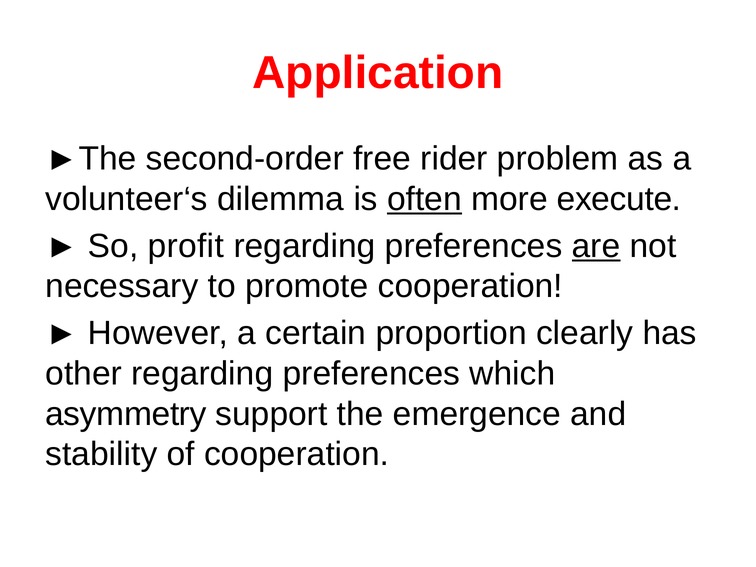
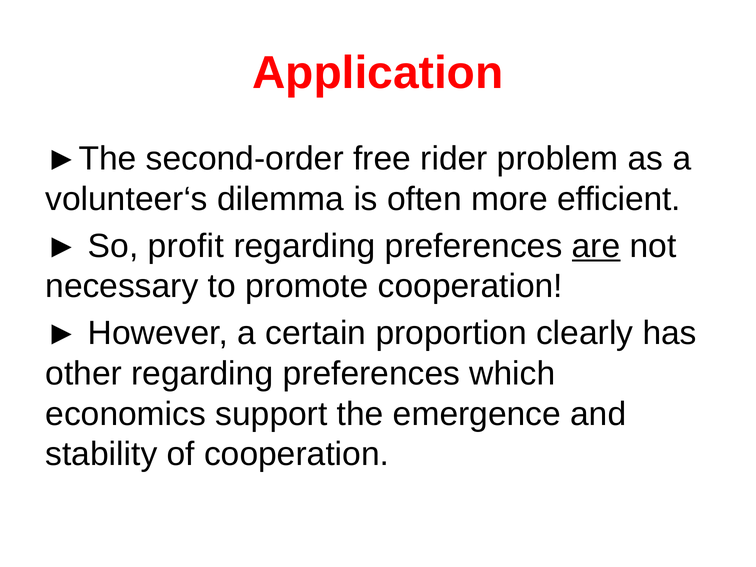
often underline: present -> none
execute: execute -> efficient
asymmetry: asymmetry -> economics
